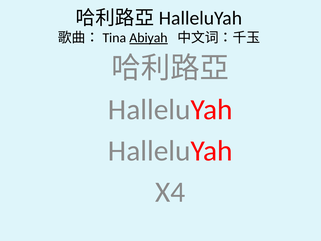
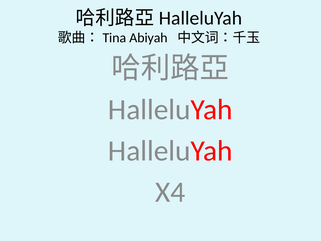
Abiyah underline: present -> none
